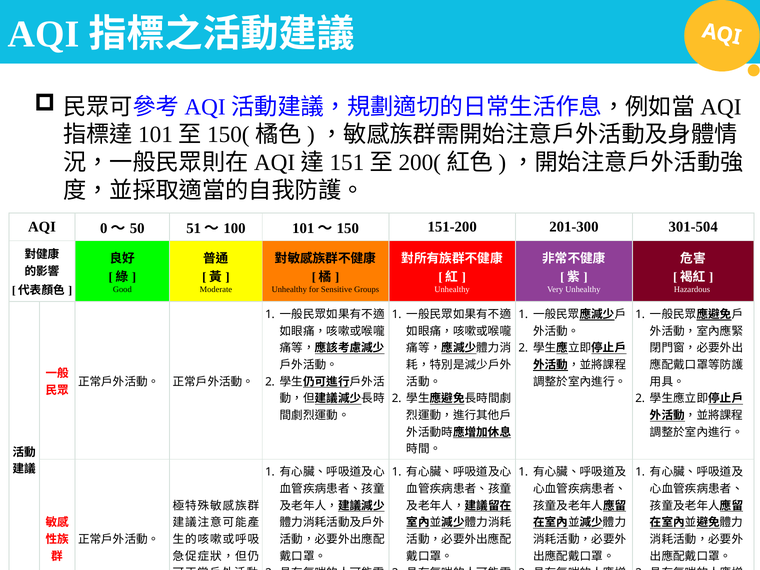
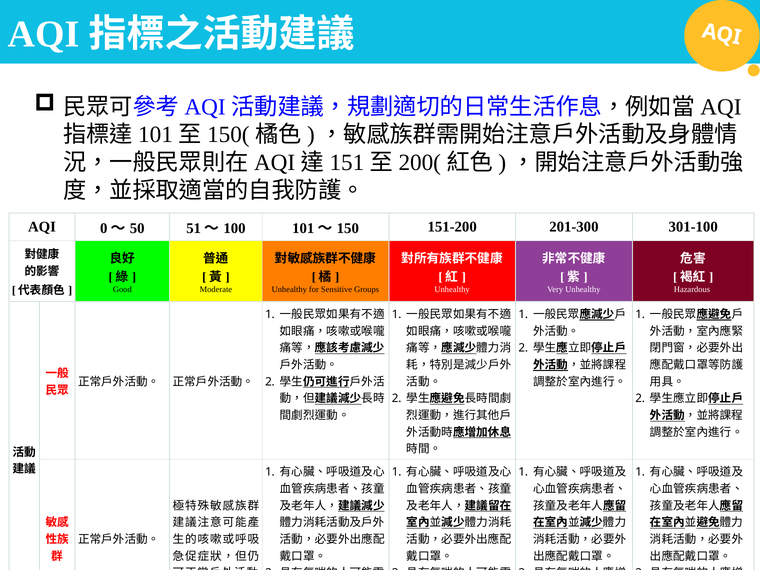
301-504: 301-504 -> 301-100
